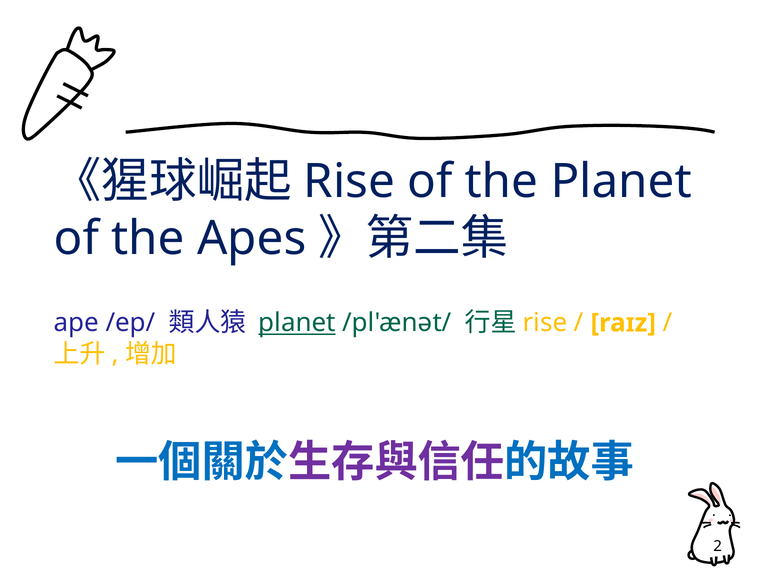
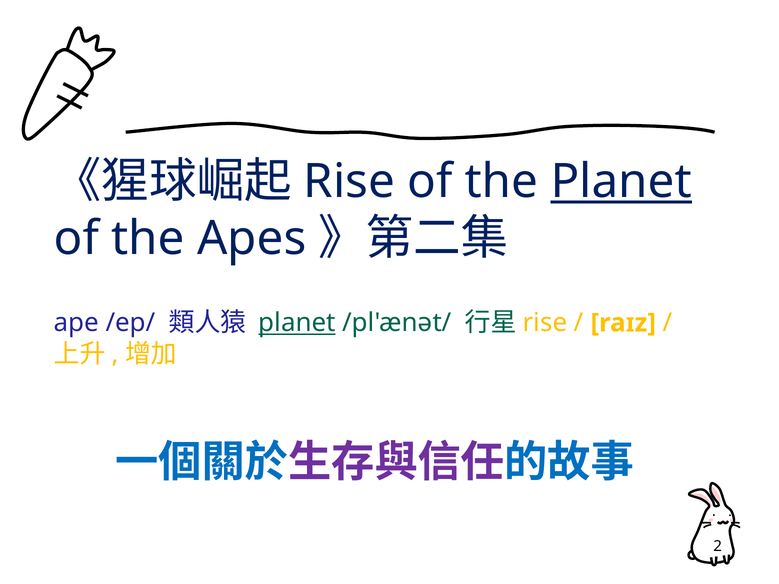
Planet at (621, 182) underline: none -> present
